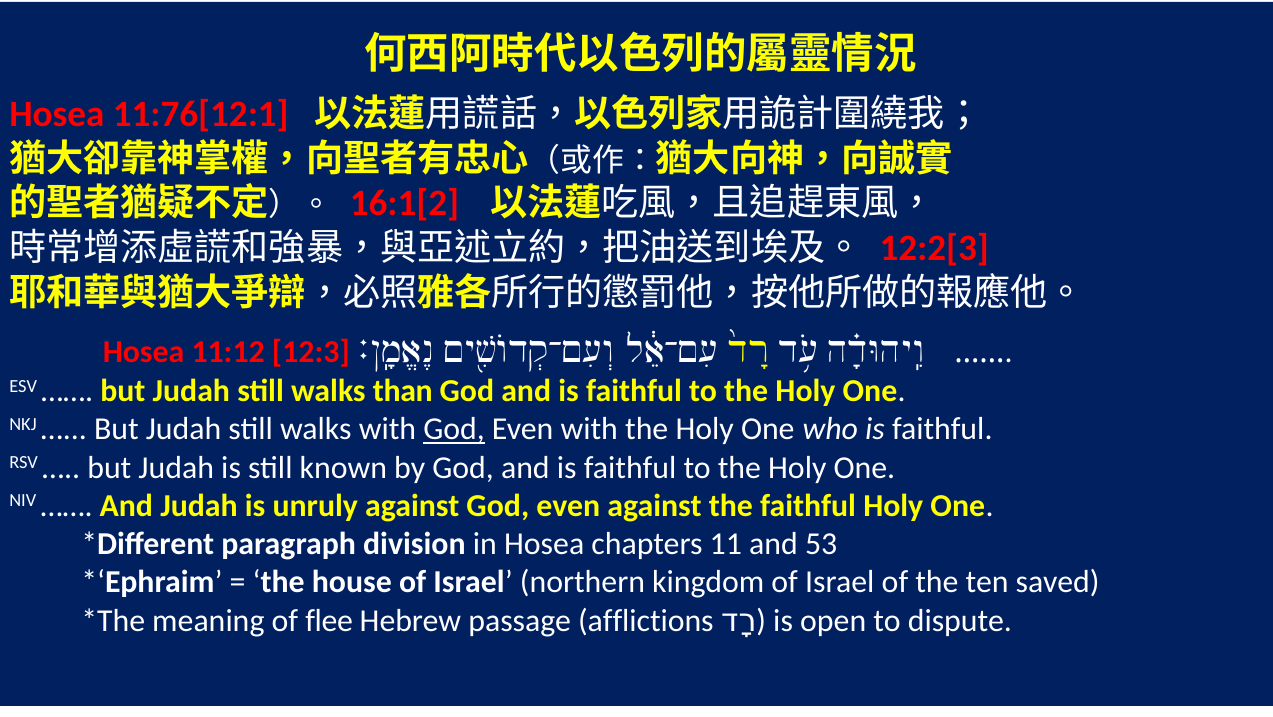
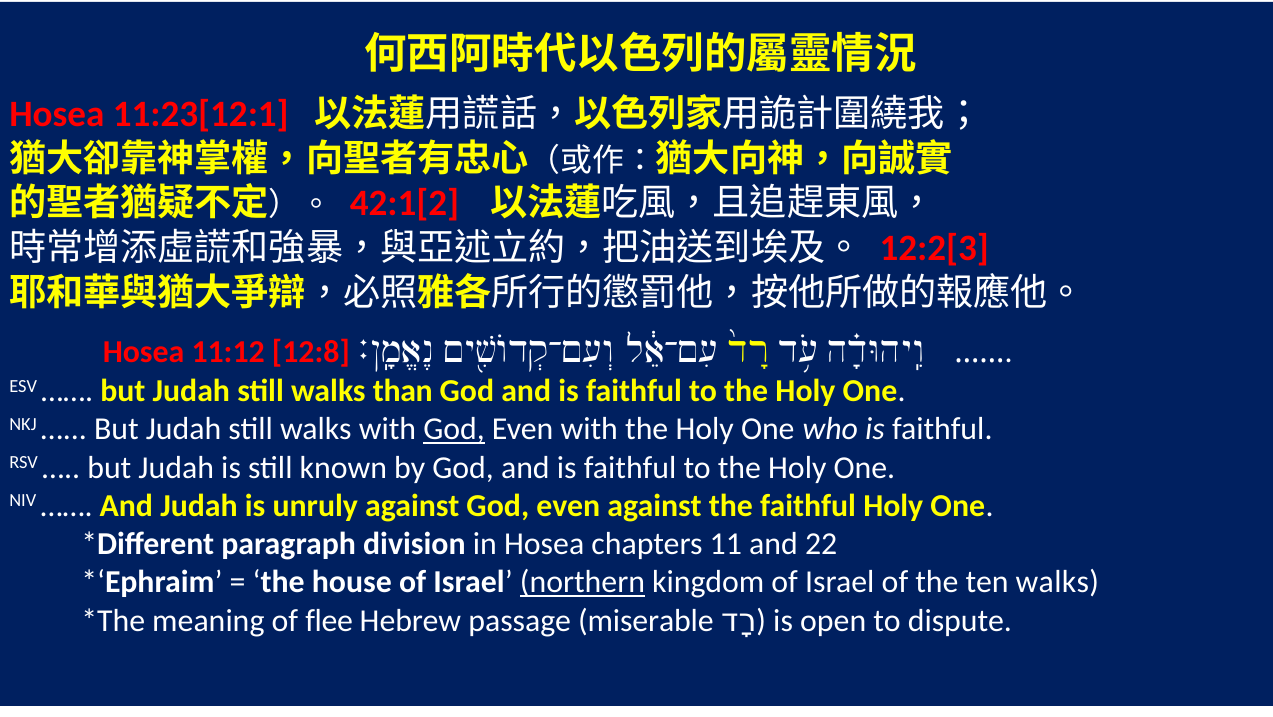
11:76[12:1: 11:76[12:1 -> 11:23[12:1
16:1[2: 16:1[2 -> 42:1[2
12:3: 12:3 -> 12:8
53: 53 -> 22
northern underline: none -> present
ten saved: saved -> walks
afflictions: afflictions -> miserable
